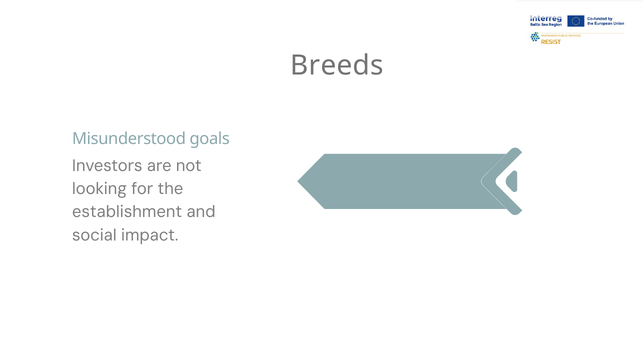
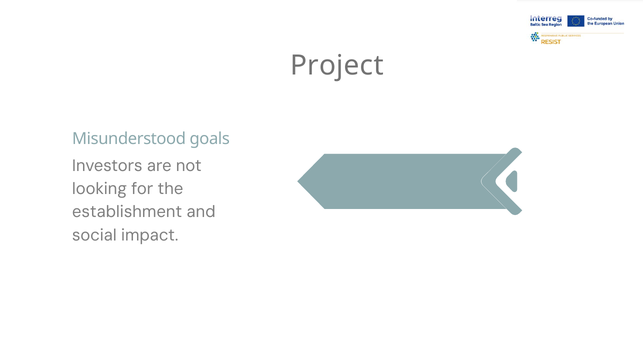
Breeds: Breeds -> Project
